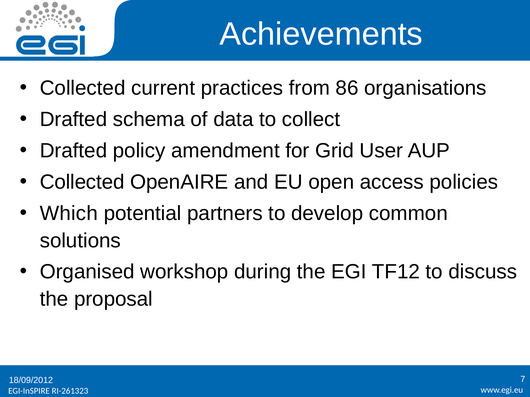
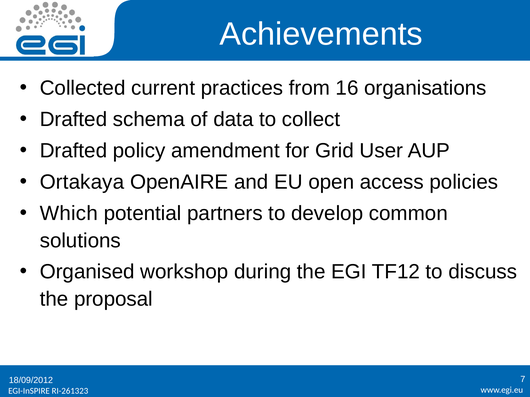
86: 86 -> 16
Collected at (82, 182): Collected -> Ortakaya
